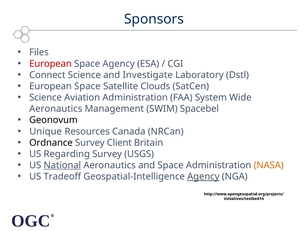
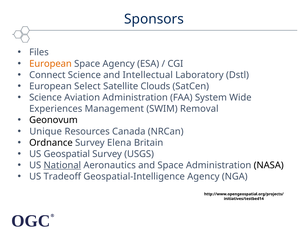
European at (50, 64) colour: red -> orange
Investigate: Investigate -> Intellectual
Space at (87, 86): Space -> Select
Aeronautics at (56, 109): Aeronautics -> Experiences
Spacebel: Spacebel -> Removal
Client: Client -> Elena
Regarding: Regarding -> Geospatial
NASA colour: orange -> black
Agency at (203, 177) underline: present -> none
